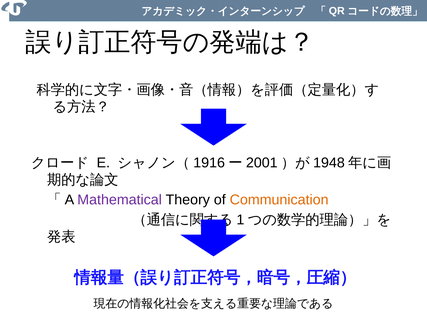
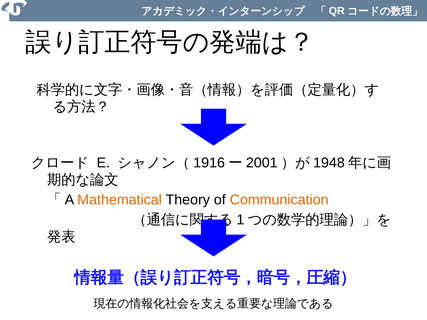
Mathematical colour: purple -> orange
